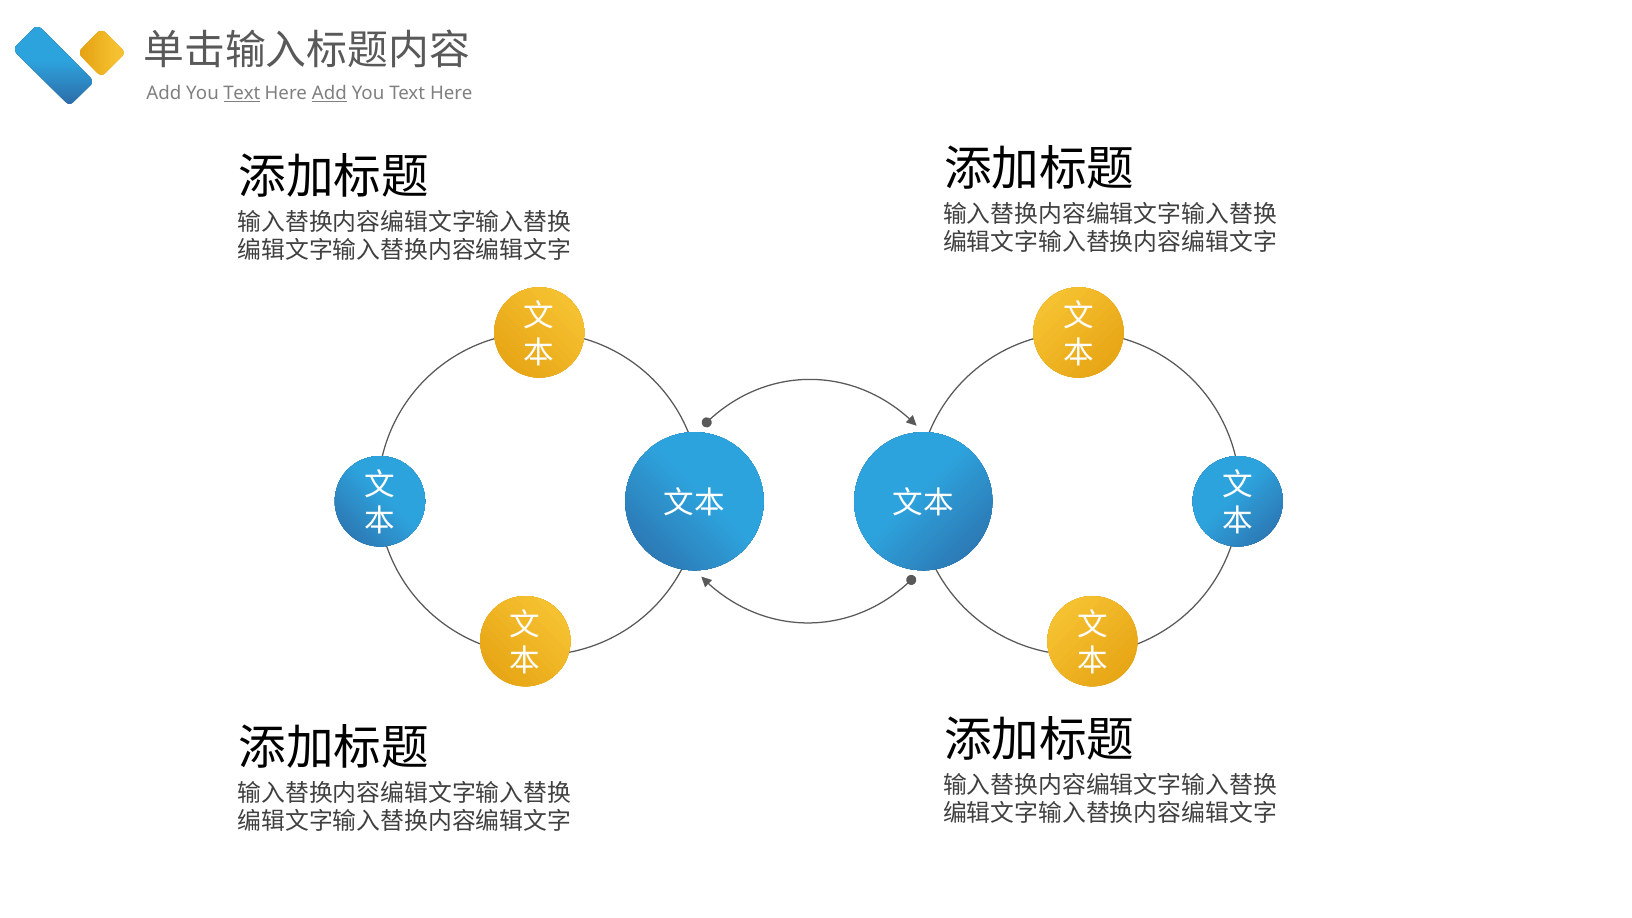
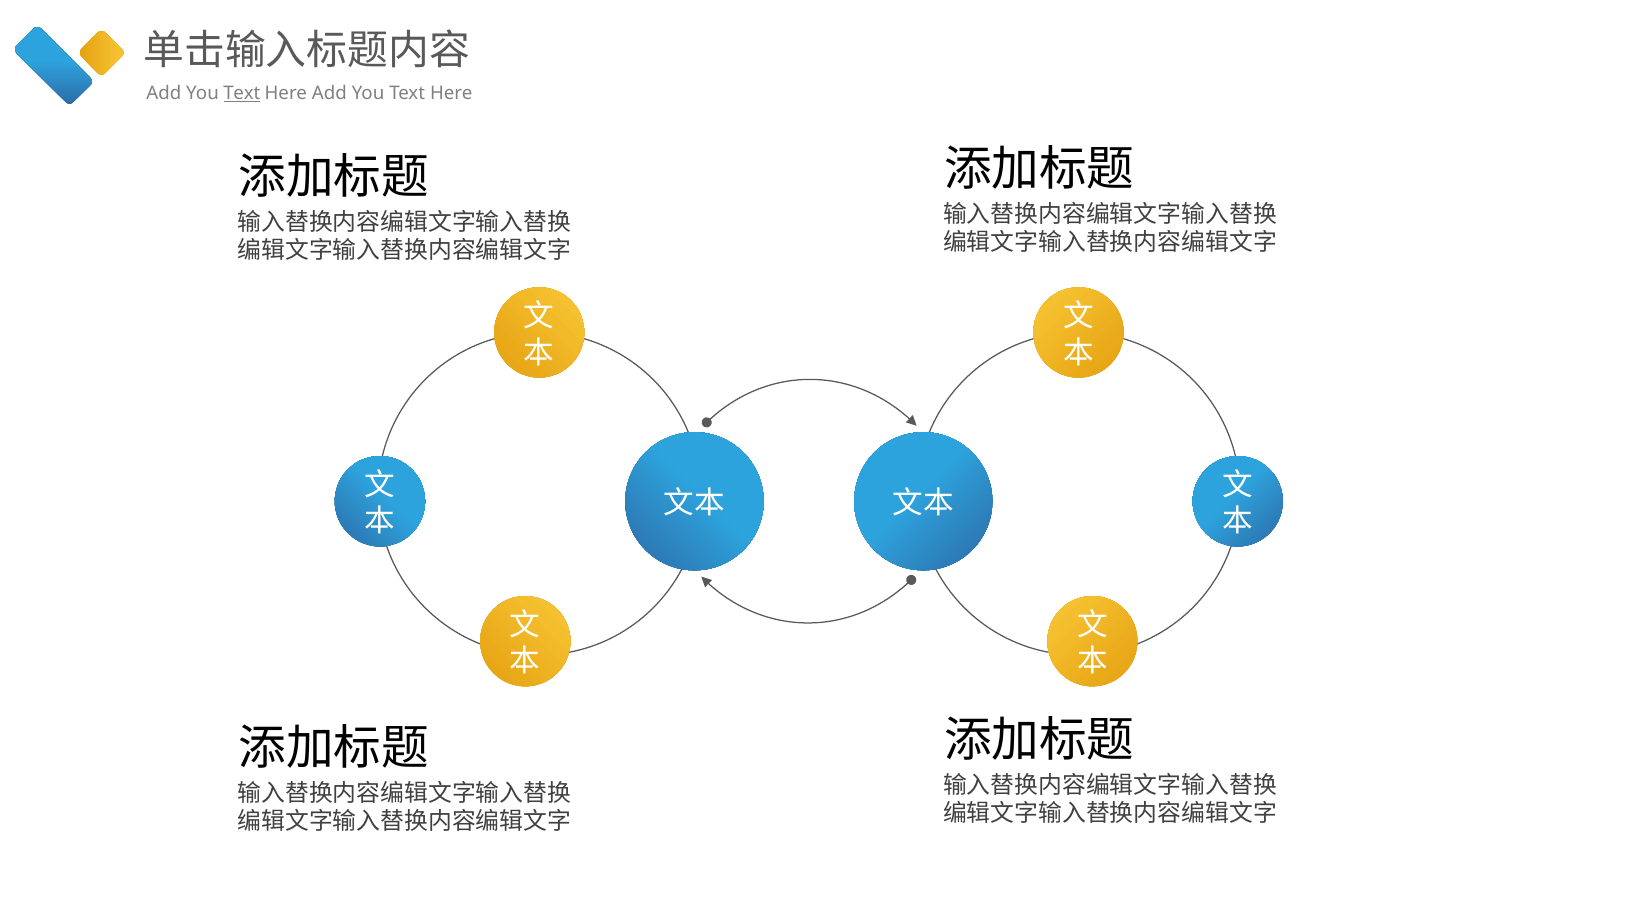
Add at (329, 93) underline: present -> none
